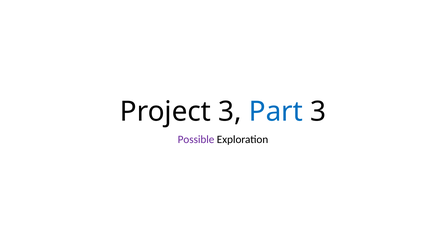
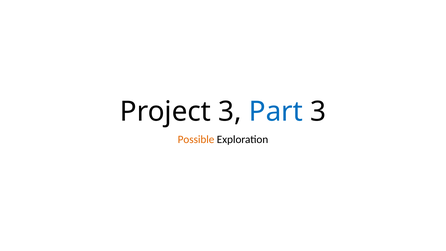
Possible colour: purple -> orange
